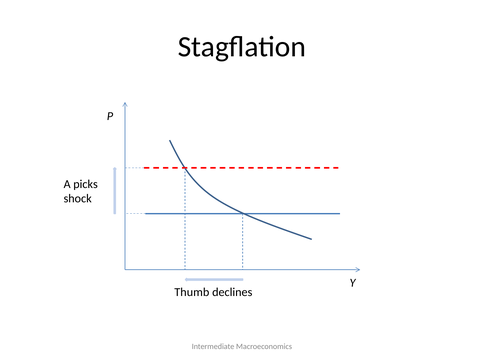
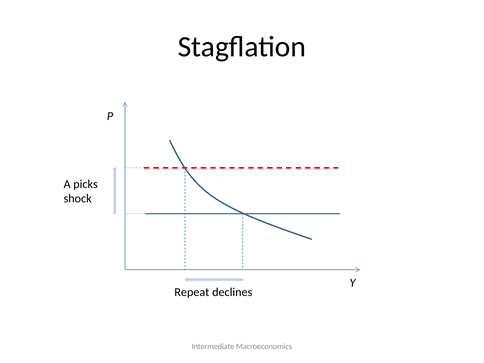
Thumb: Thumb -> Repeat
